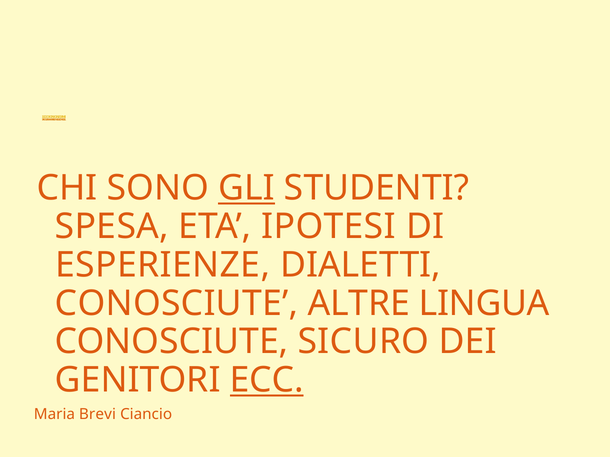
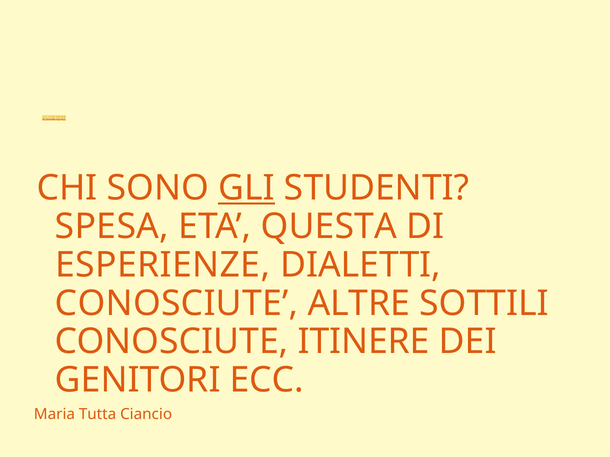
IPOTESI: IPOTESI -> QUESTA
LINGUA: LINGUA -> SOTTILI
SICURO: SICURO -> ITINERE
ECC underline: present -> none
Brevi: Brevi -> Tutta
